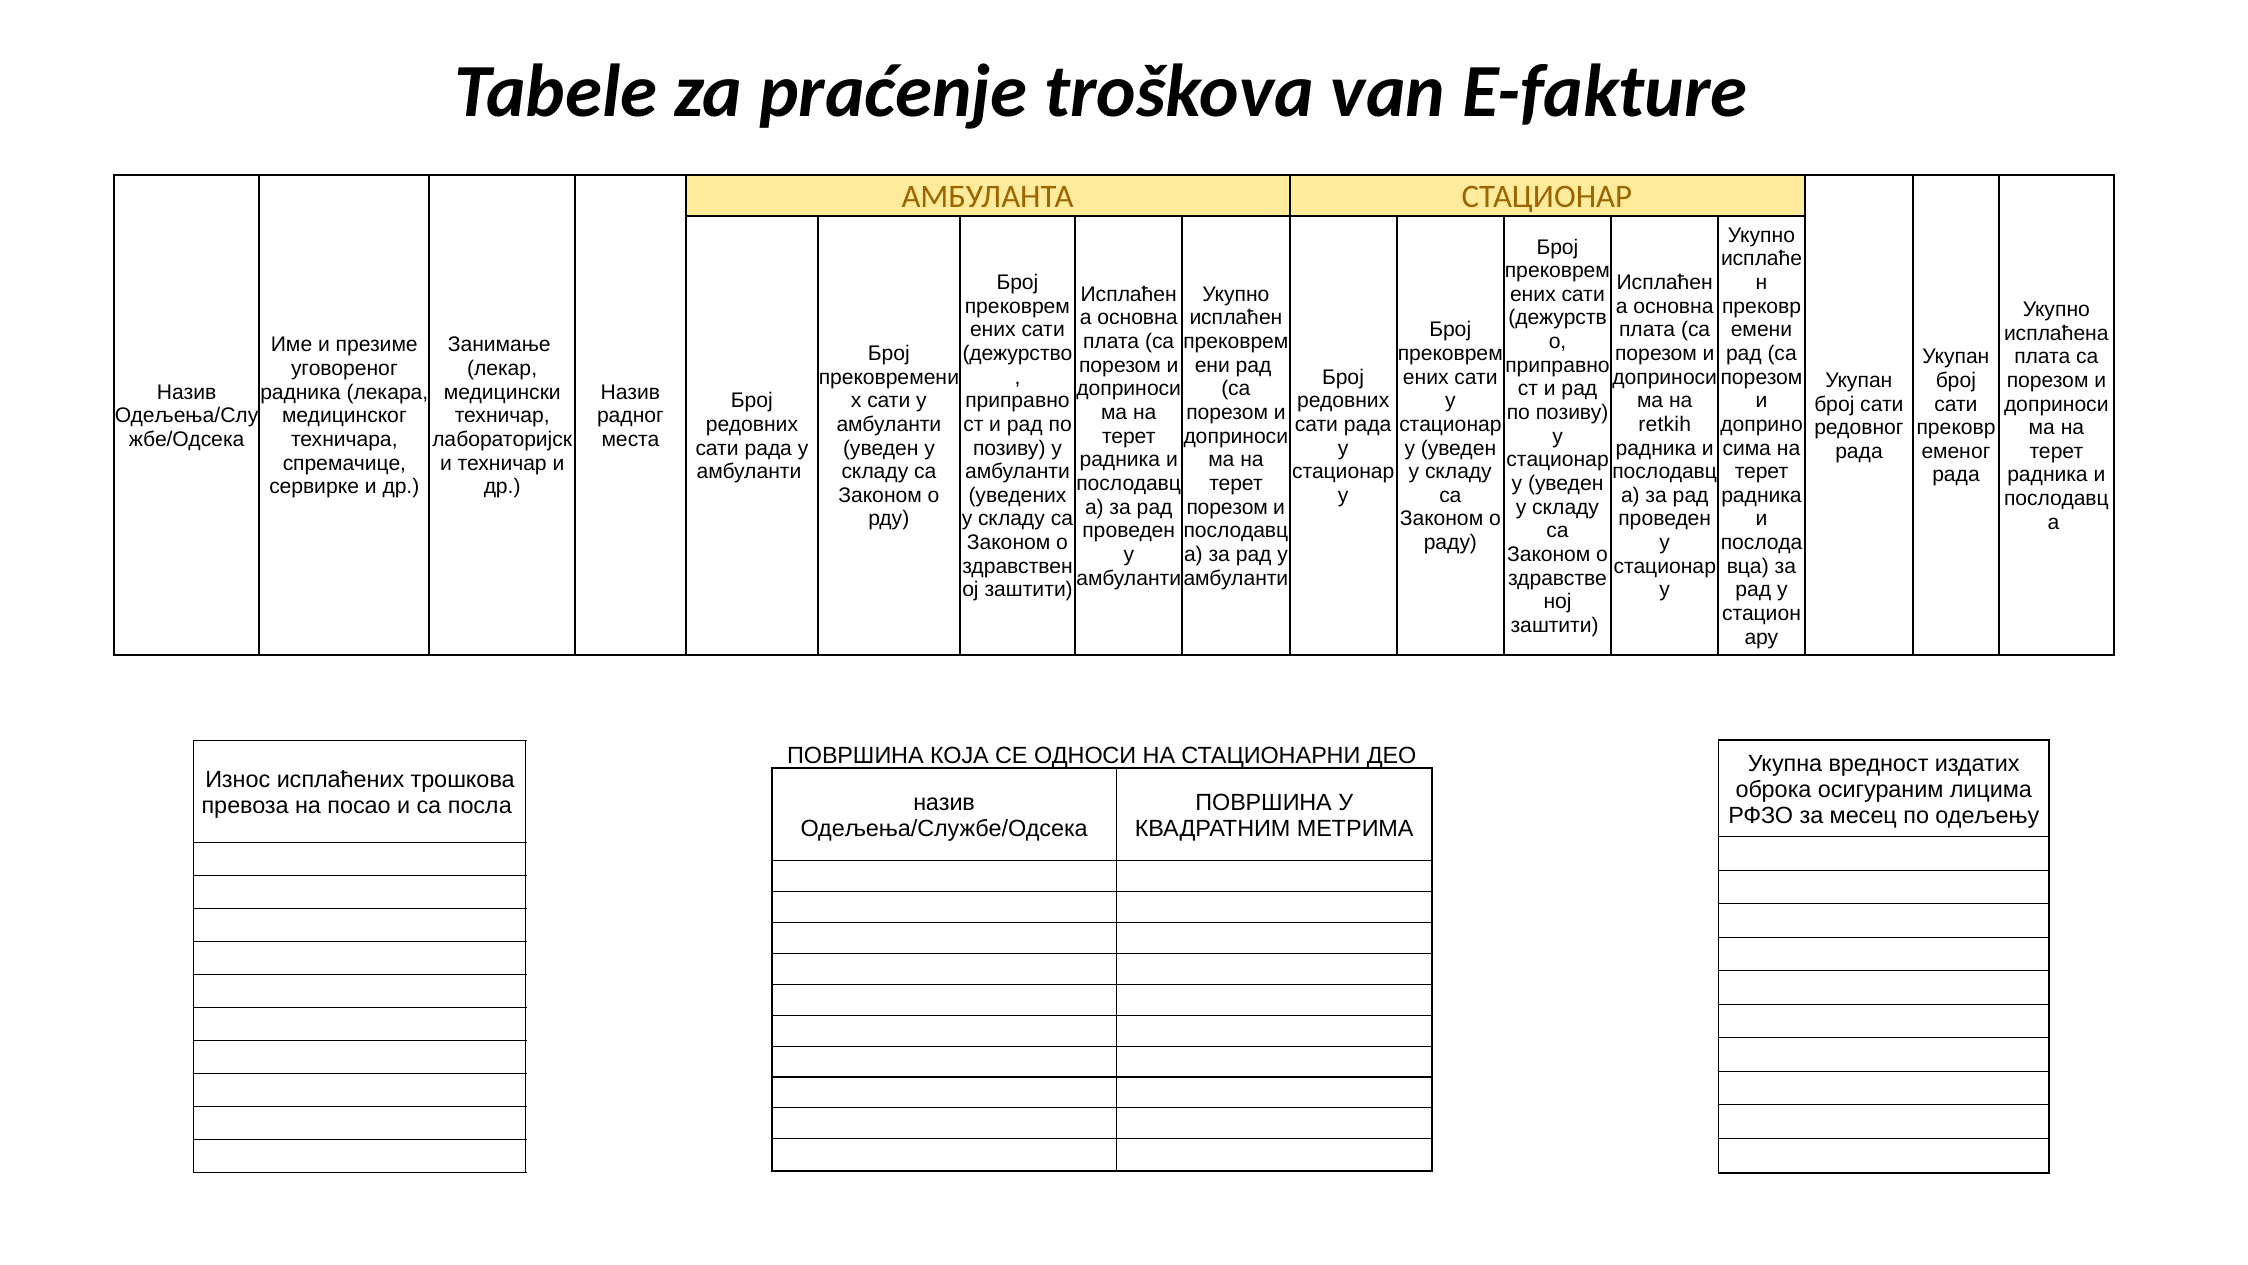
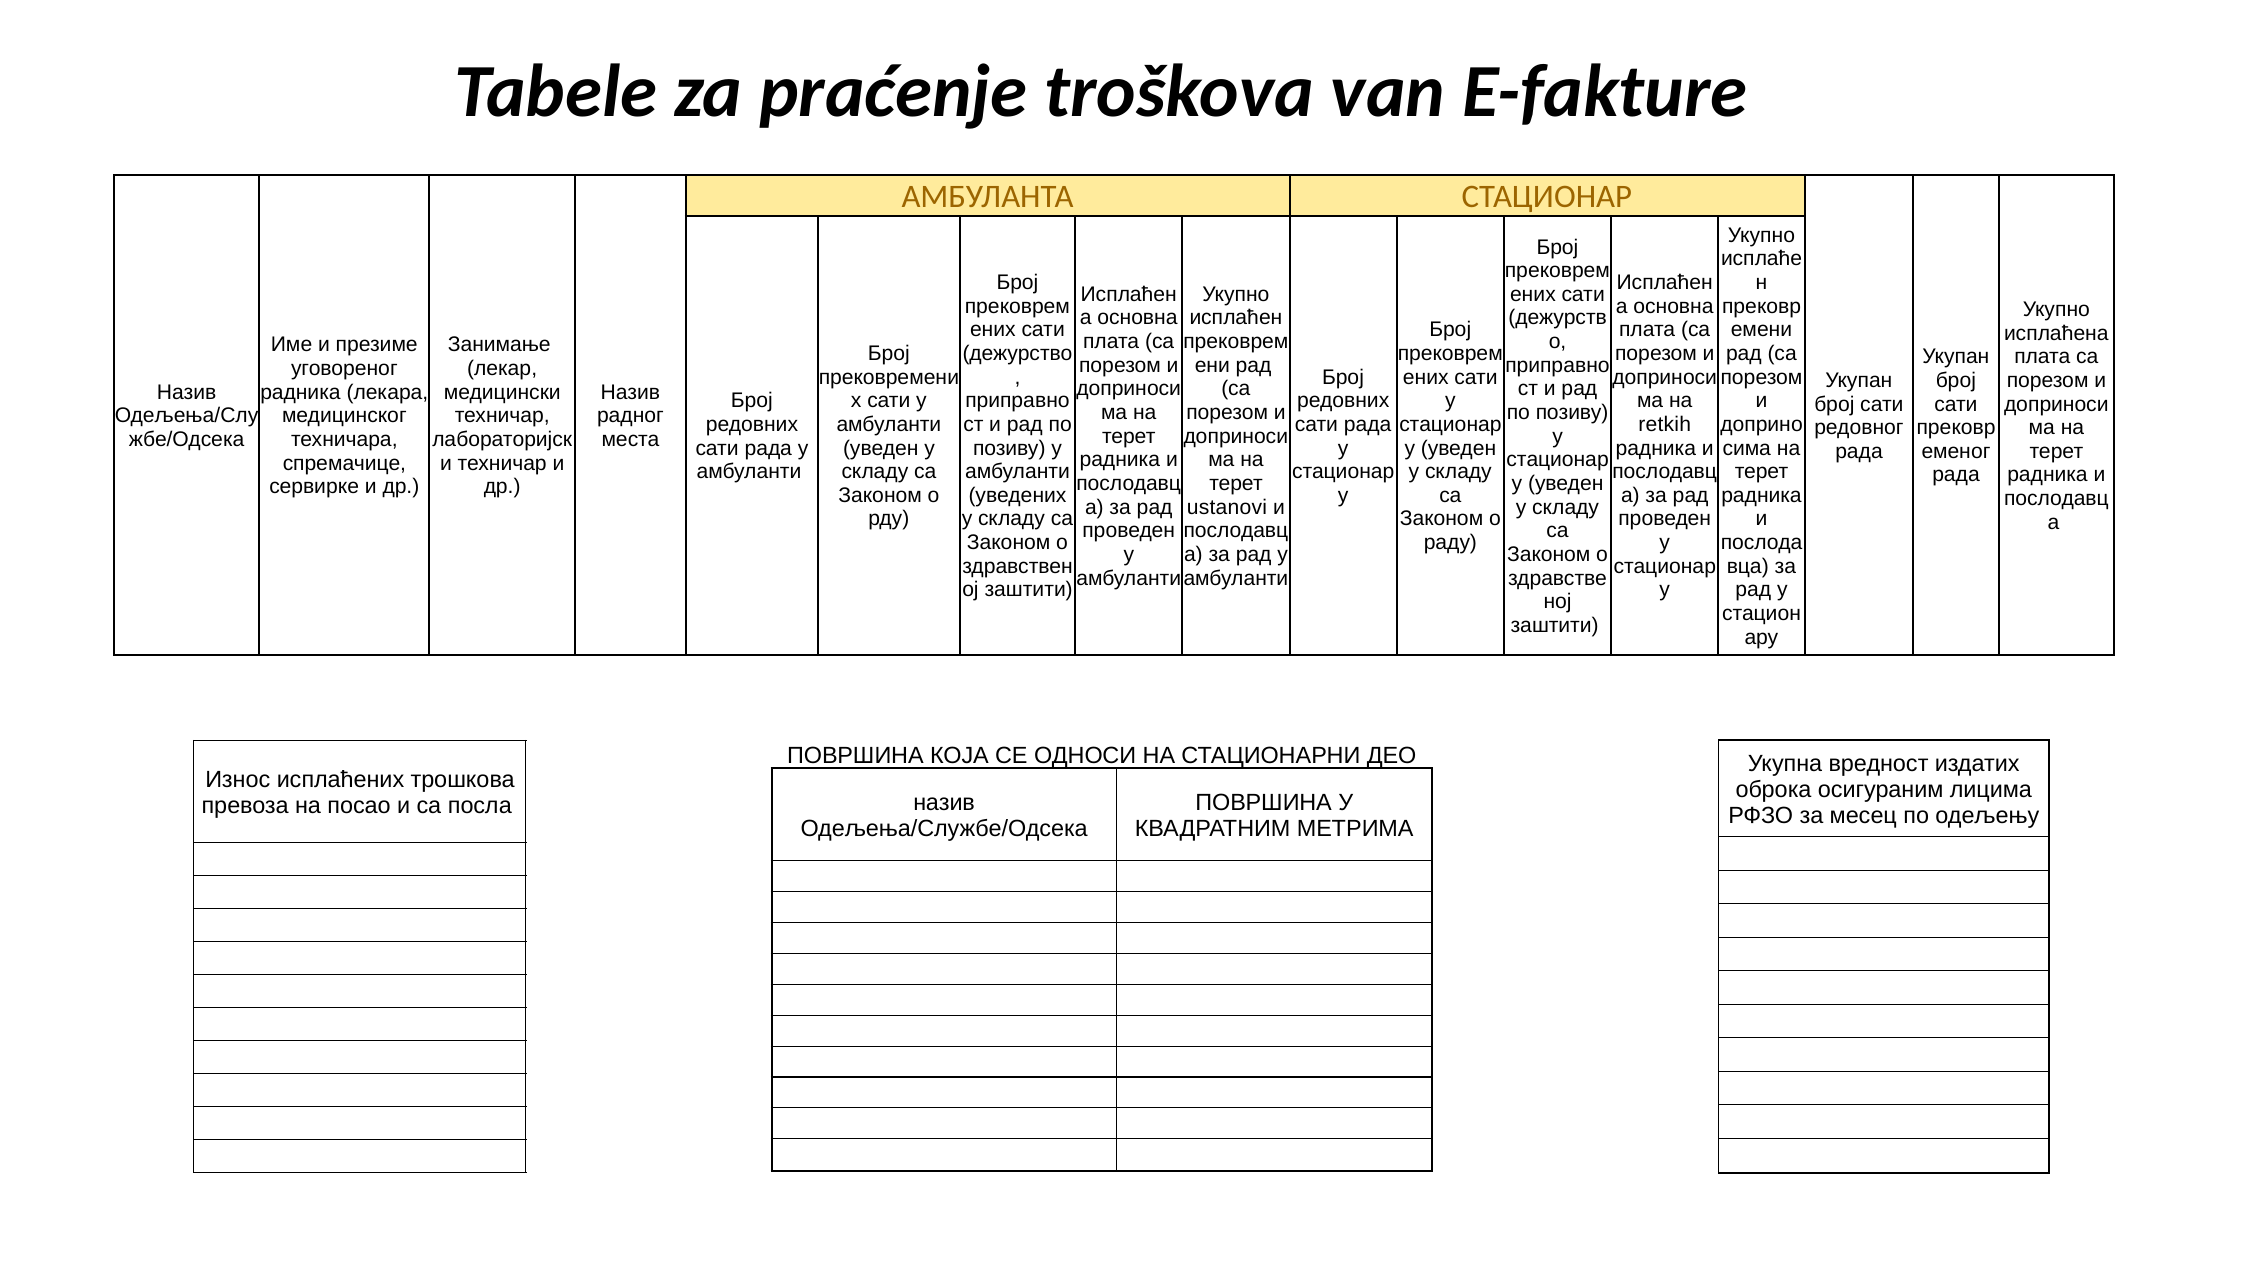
порезом at (1227, 507): порезом -> ustanovi
